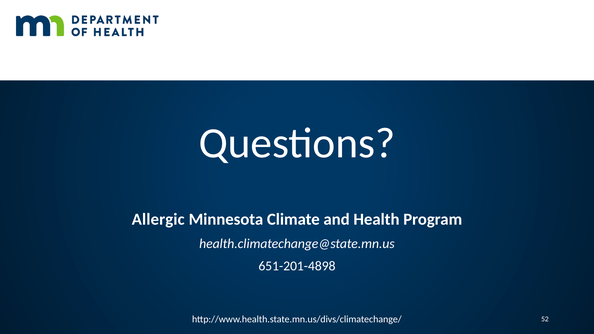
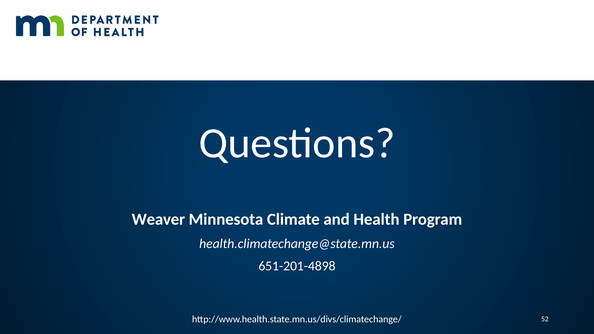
Allergic: Allergic -> Weaver
